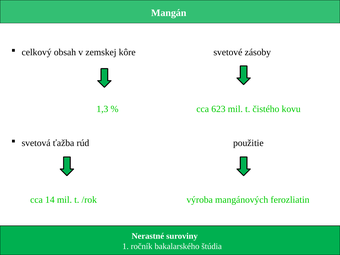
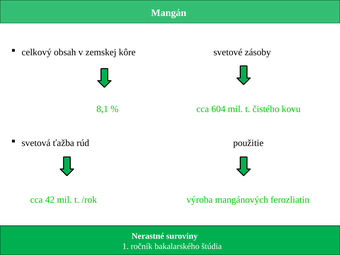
1,3: 1,3 -> 8,1
623: 623 -> 604
14: 14 -> 42
